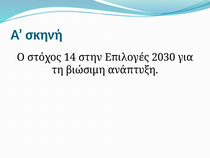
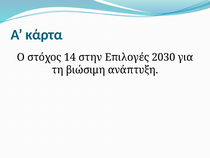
σκηνή: σκηνή -> κάρτα
